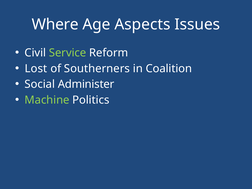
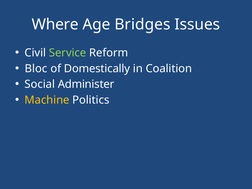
Aspects: Aspects -> Bridges
Lost: Lost -> Bloc
Southerners: Southerners -> Domestically
Machine colour: light green -> yellow
